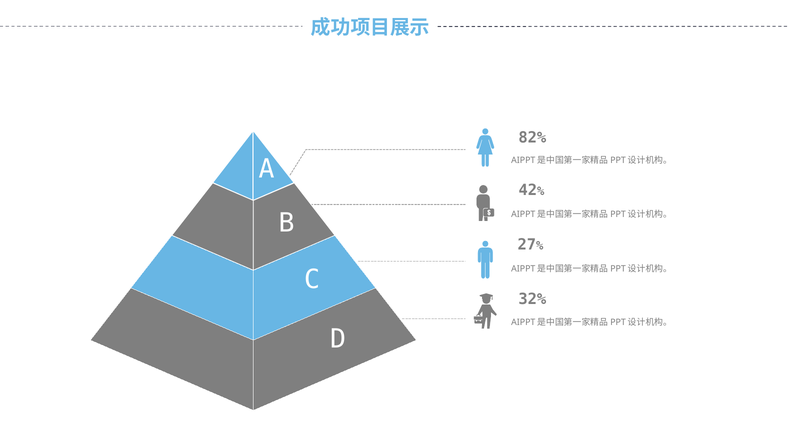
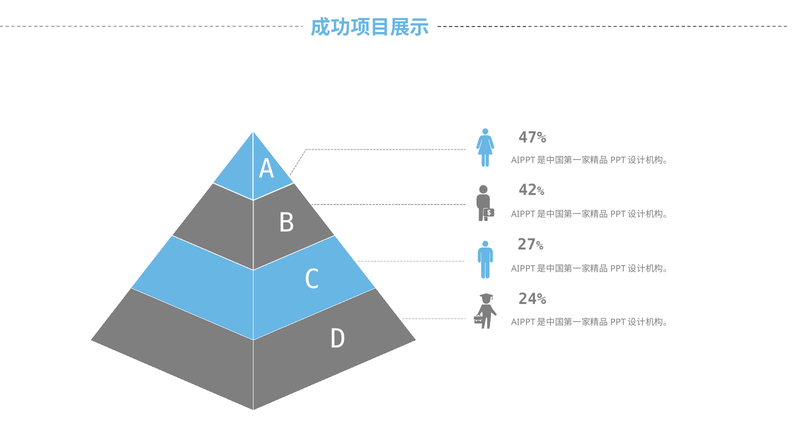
82%: 82% -> 47%
32%: 32% -> 24%
